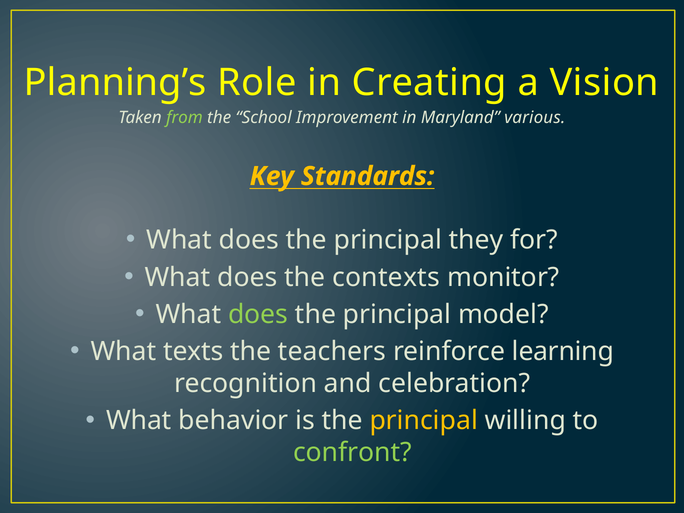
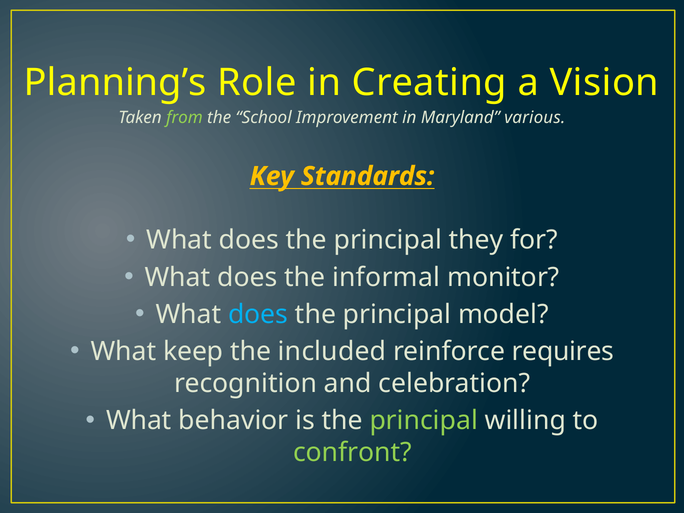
contexts: contexts -> informal
does at (258, 314) colour: light green -> light blue
texts: texts -> keep
teachers: teachers -> included
learning: learning -> requires
principal at (424, 421) colour: yellow -> light green
